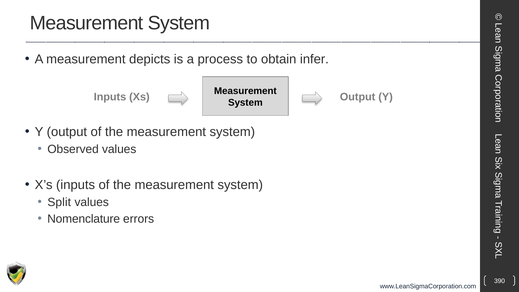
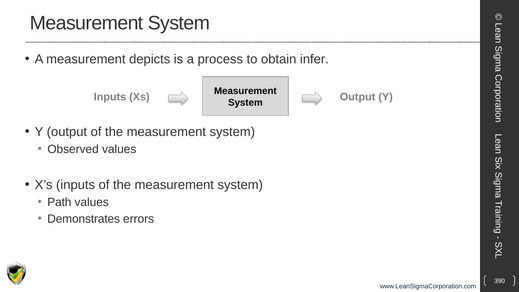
Split: Split -> Path
Nomenclature: Nomenclature -> Demonstrates
